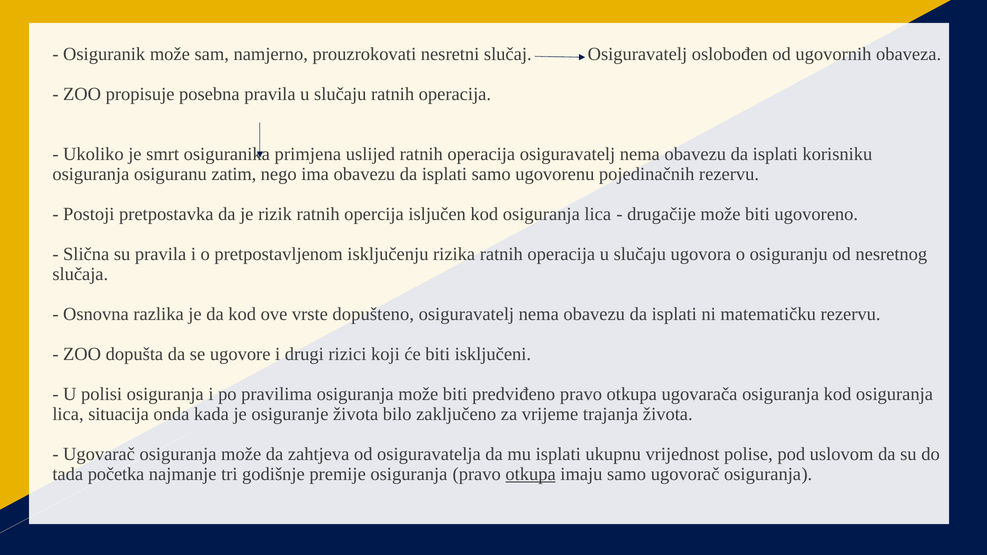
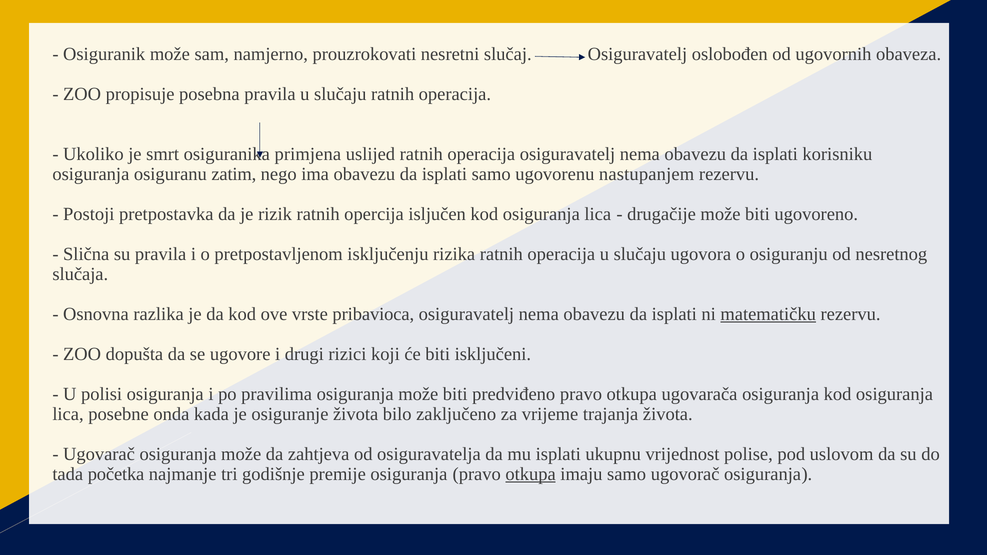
pojedinačnih: pojedinačnih -> nastupanjem
dopušteno: dopušteno -> pribavioca
matematičku underline: none -> present
situacija: situacija -> posebne
